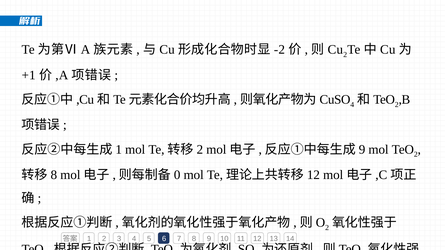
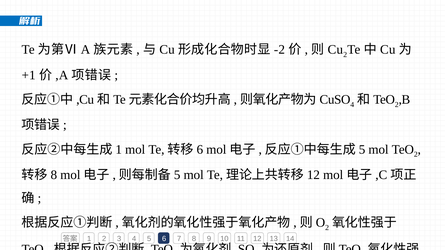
2 at (200, 150): 2 -> 6
9 at (362, 150): 9 -> 5
0 at (177, 175): 0 -> 5
